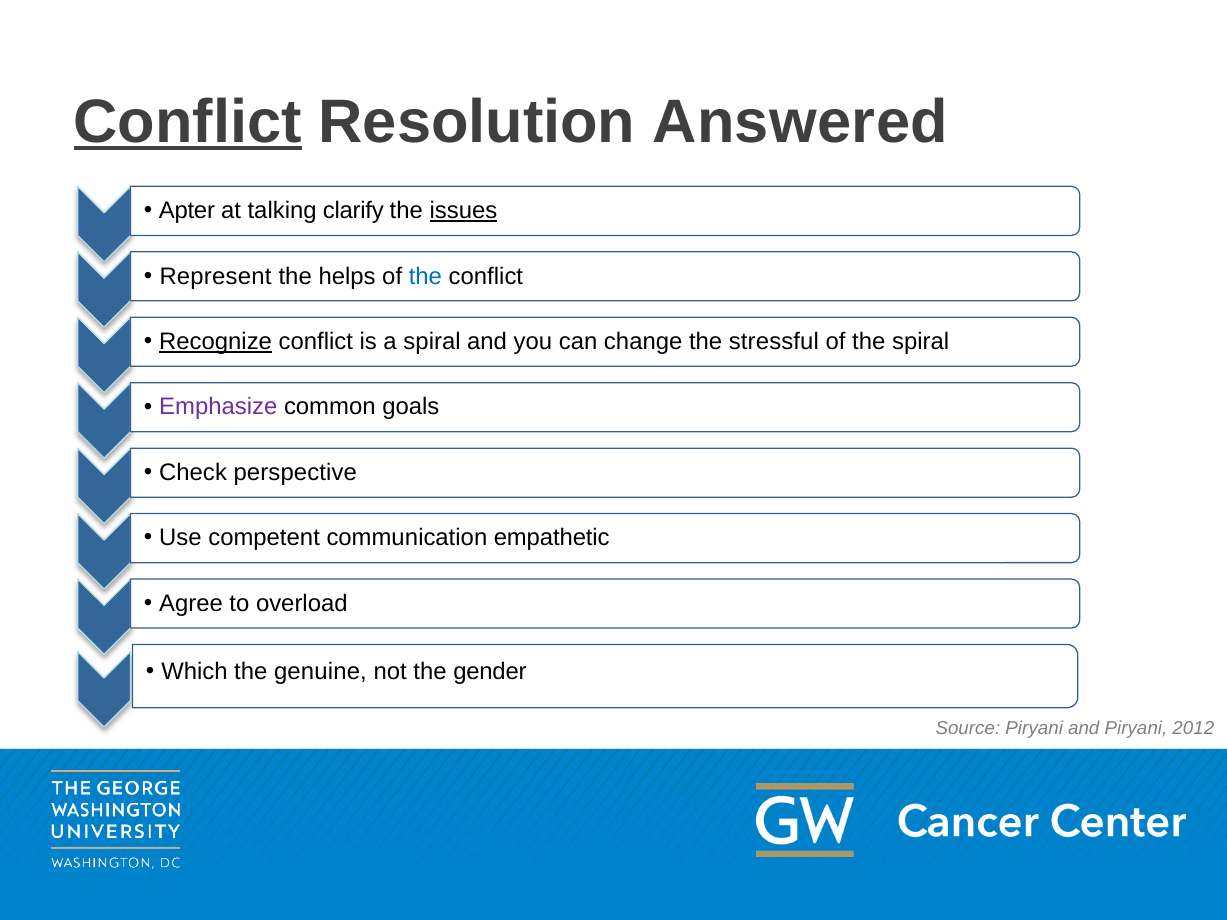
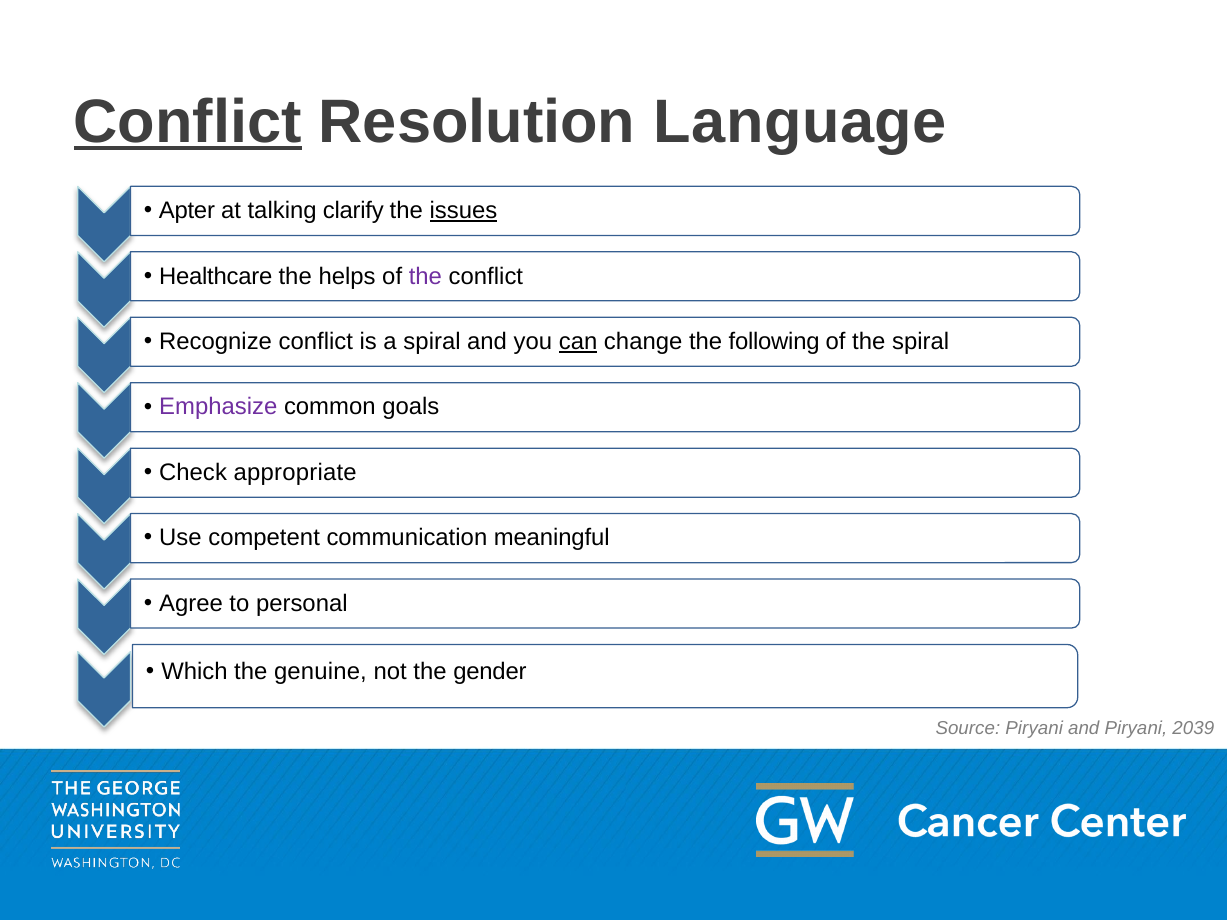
Answered: Answered -> Language
Represent: Represent -> Healthcare
the at (425, 276) colour: blue -> purple
Recognize underline: present -> none
can underline: none -> present
stressful: stressful -> following
perspective: perspective -> appropriate
empathetic: empathetic -> meaningful
overload: overload -> personal
2012: 2012 -> 2039
